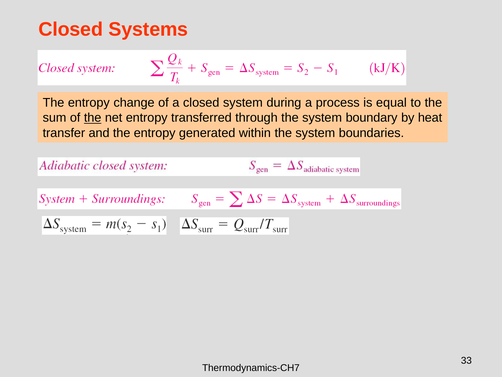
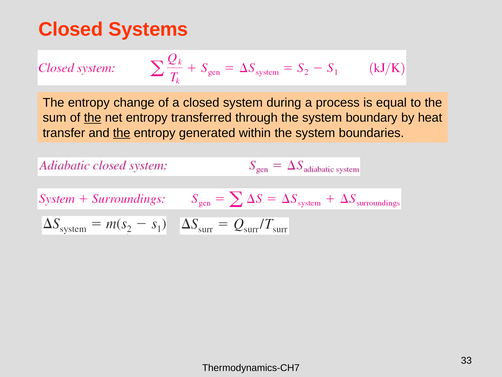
the at (122, 133) underline: none -> present
